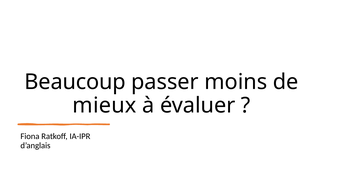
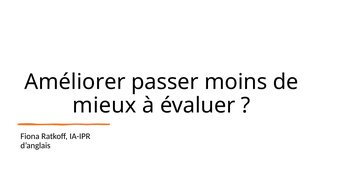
Beaucoup: Beaucoup -> Améliorer
